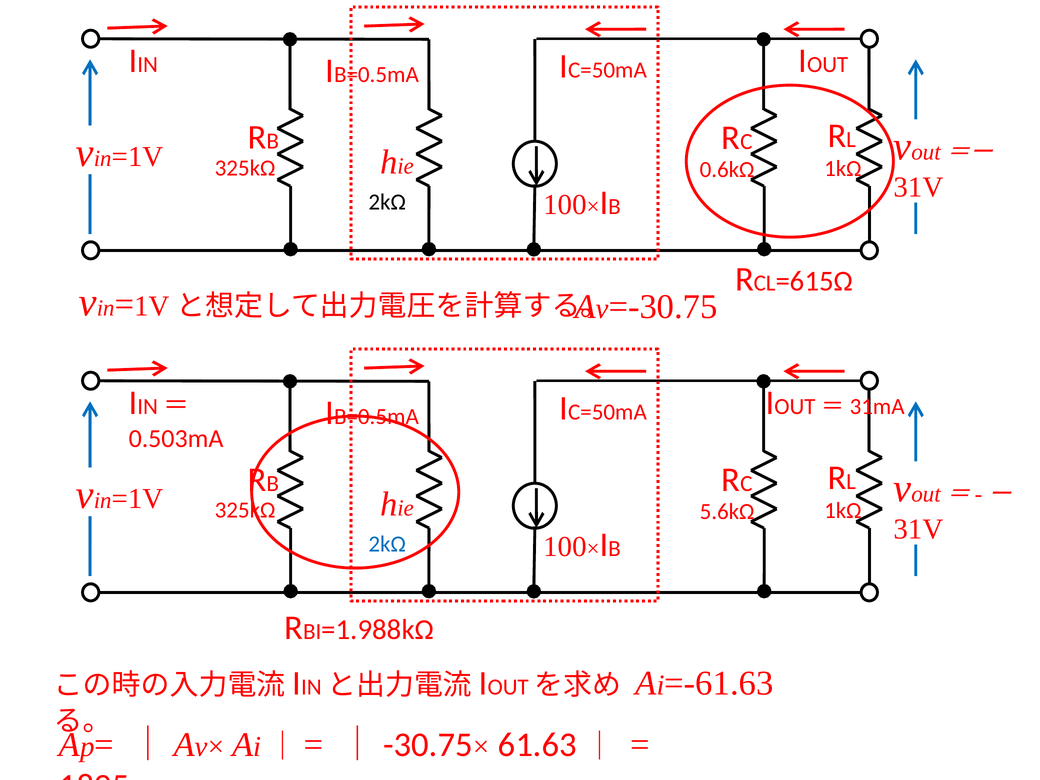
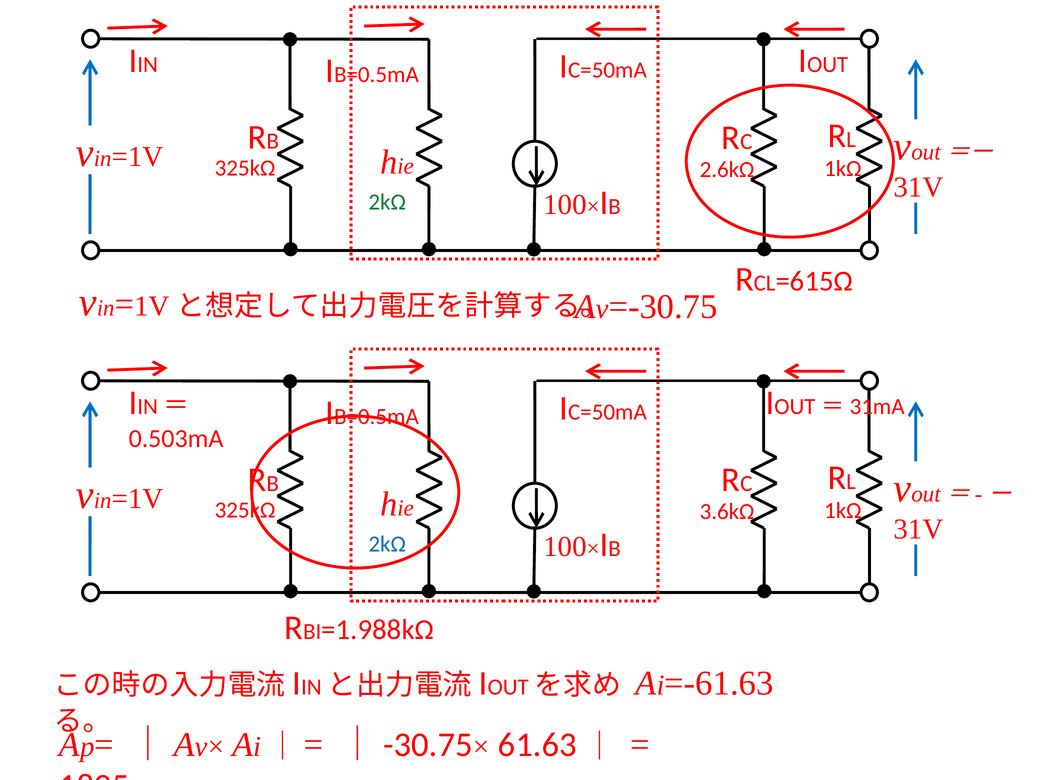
0.6kΩ: 0.6kΩ -> 2.6kΩ
2kΩ at (387, 202) colour: black -> green
5.6kΩ: 5.6kΩ -> 3.6kΩ
